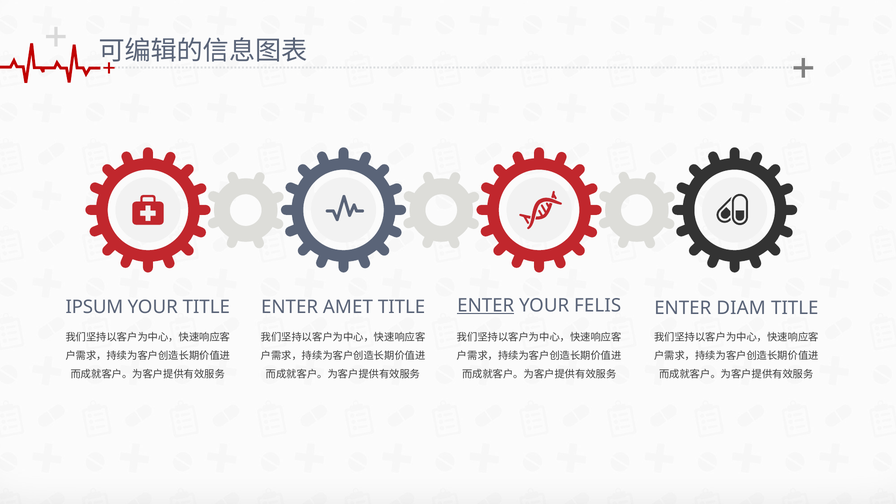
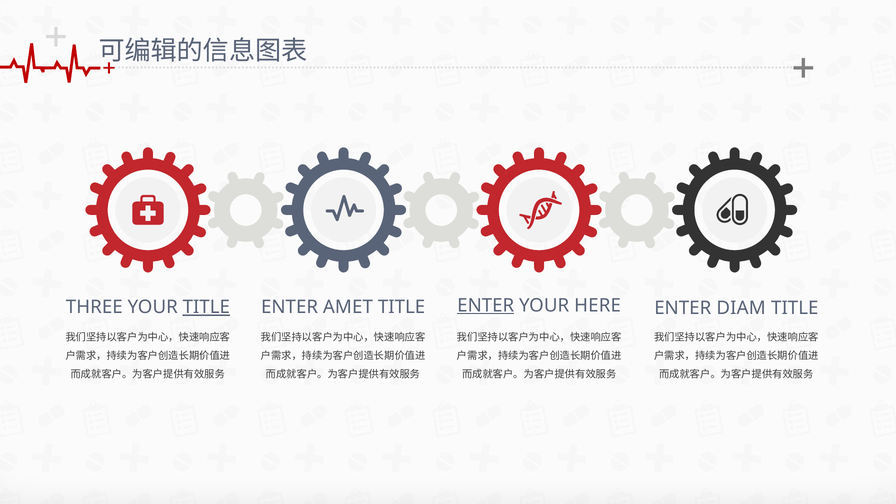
FELIS: FELIS -> HERE
IPSUM: IPSUM -> THREE
TITLE at (206, 307) underline: none -> present
